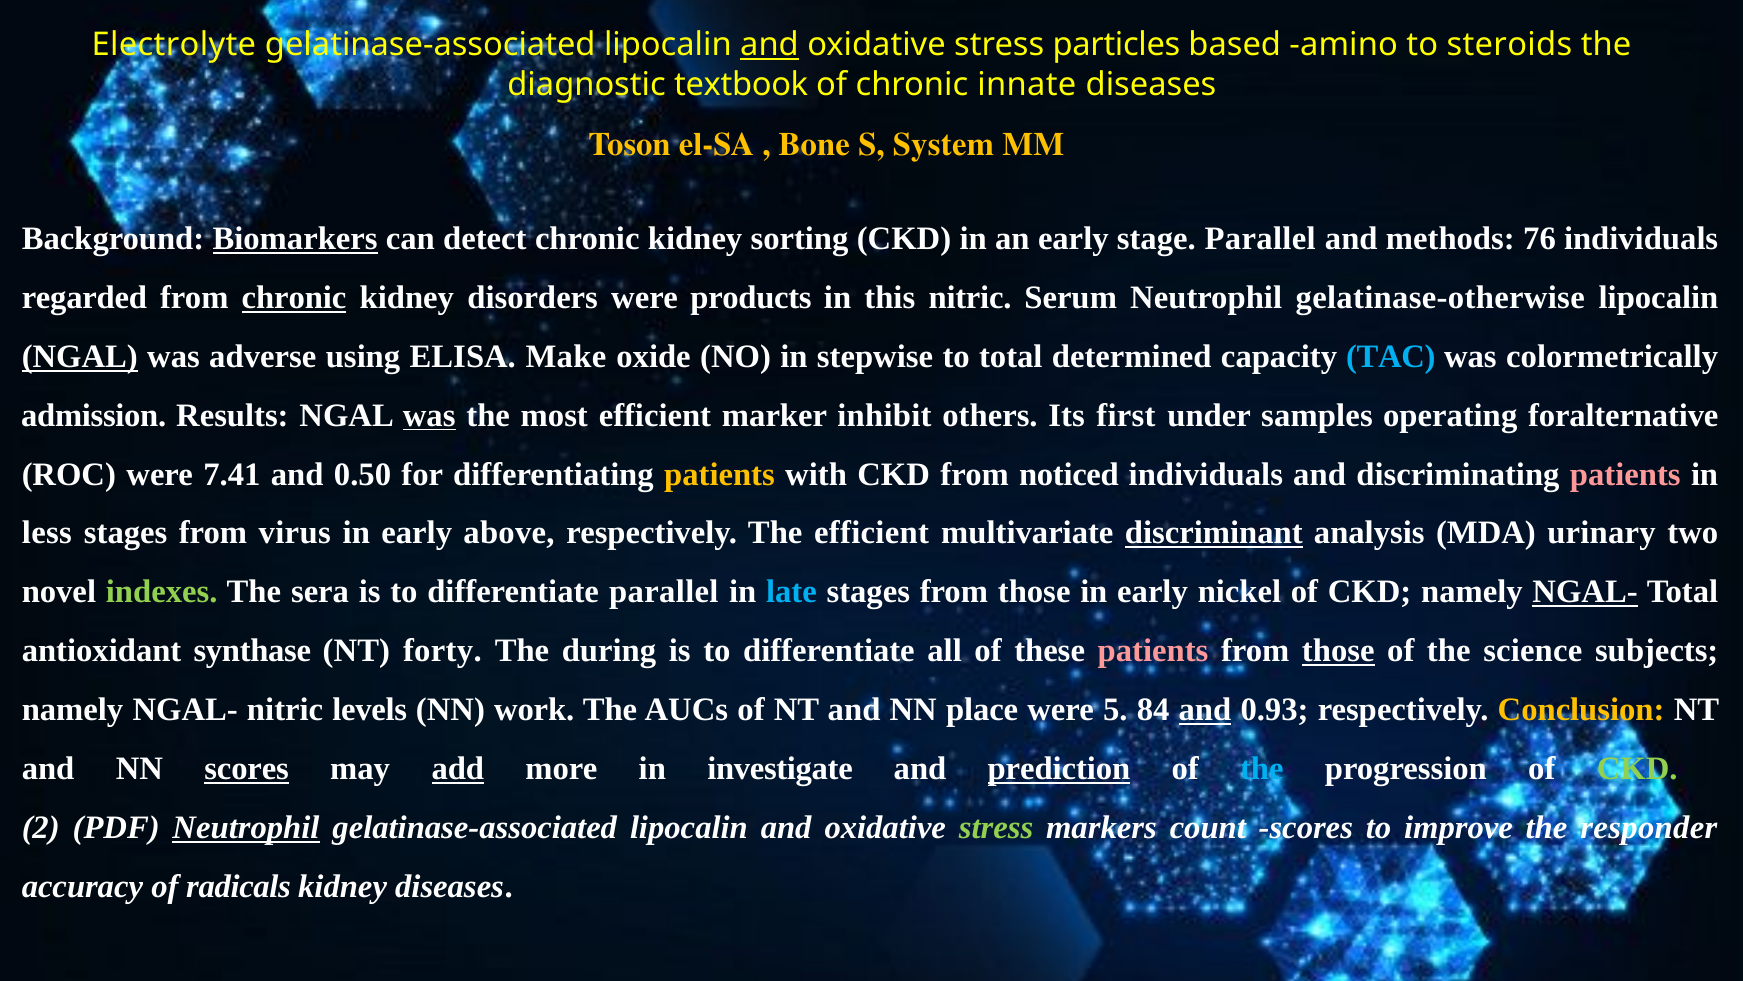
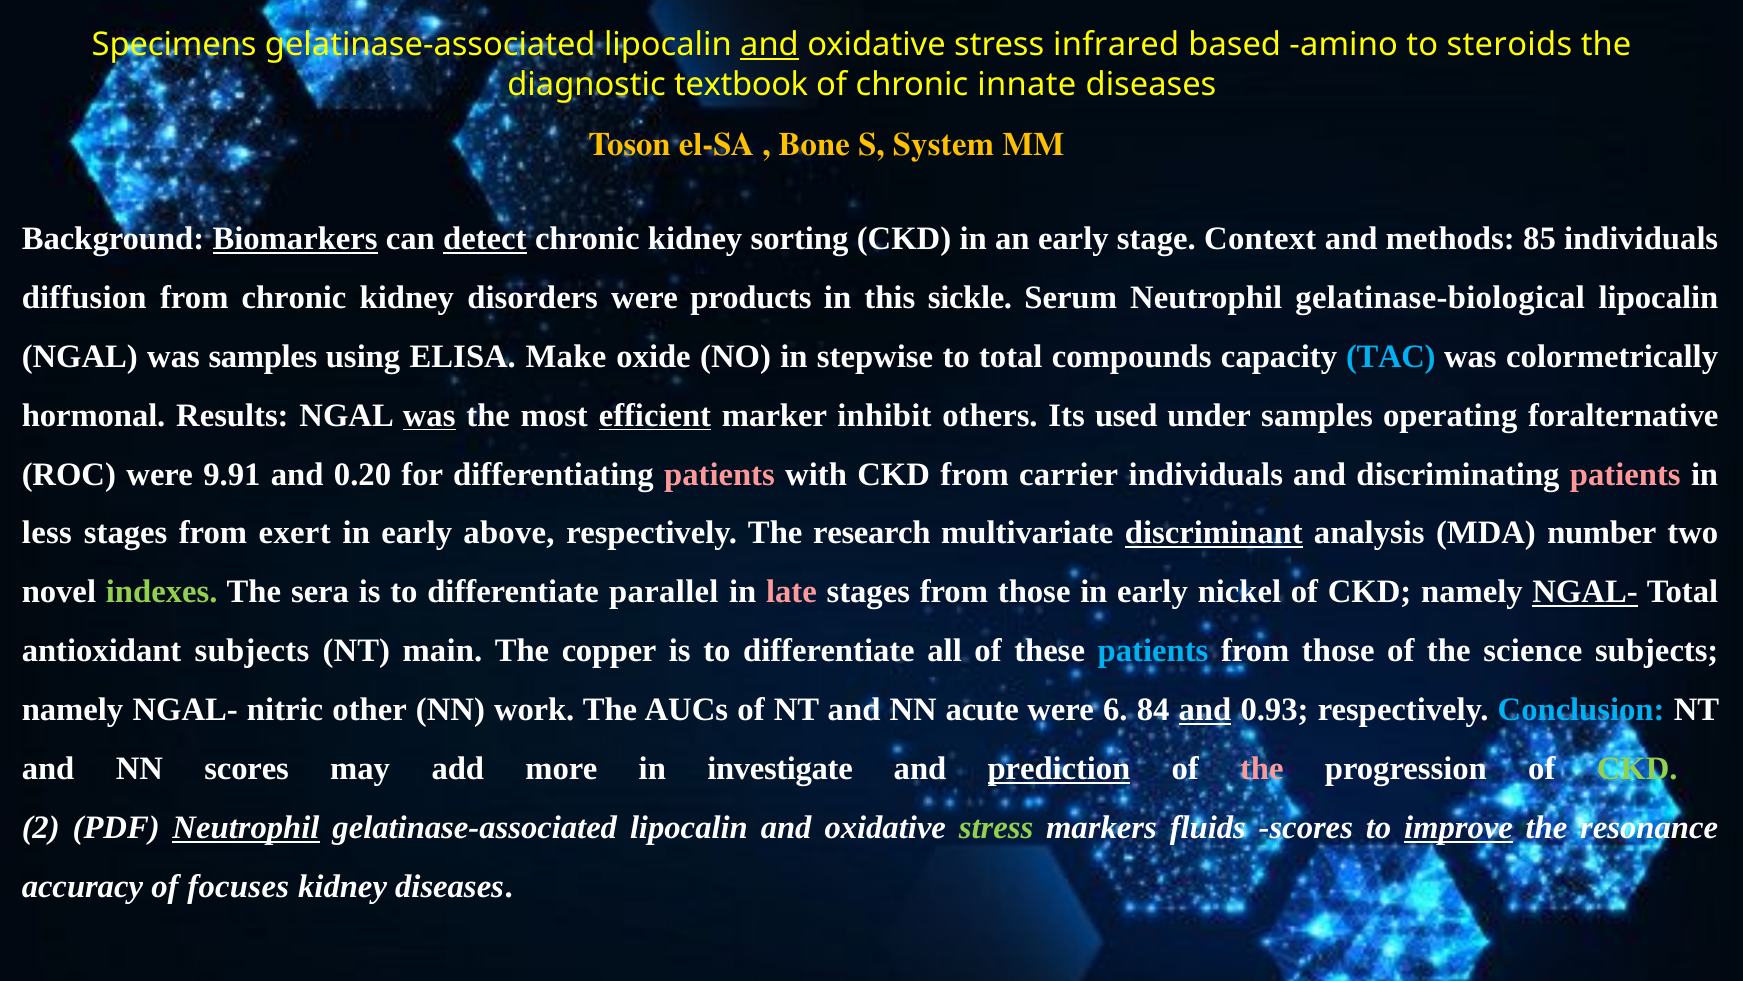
Electrolyte: Electrolyte -> Specimens
particles: particles -> infrared
detect underline: none -> present
stage Parallel: Parallel -> Context
76: 76 -> 85
regarded: regarded -> diffusion
chronic at (294, 298) underline: present -> none
this nitric: nitric -> sickle
gelatinase-otherwise: gelatinase-otherwise -> gelatinase-biological
NGAL at (80, 356) underline: present -> none
was adverse: adverse -> samples
determined: determined -> compounds
admission: admission -> hormonal
efficient at (655, 415) underline: none -> present
first: first -> used
7.41: 7.41 -> 9.91
0.50: 0.50 -> 0.20
patients at (719, 474) colour: yellow -> pink
noticed: noticed -> carrier
virus: virus -> exert
The efficient: efficient -> research
urinary: urinary -> number
late colour: light blue -> pink
antioxidant synthase: synthase -> subjects
forty: forty -> main
during: during -> copper
patients at (1153, 651) colour: pink -> light blue
those at (1338, 651) underline: present -> none
levels: levels -> other
place: place -> acute
5: 5 -> 6
Conclusion colour: yellow -> light blue
scores at (247, 768) underline: present -> none
add underline: present -> none
the at (1262, 768) colour: light blue -> pink
count: count -> fluids
improve underline: none -> present
responder: responder -> resonance
radicals: radicals -> focuses
